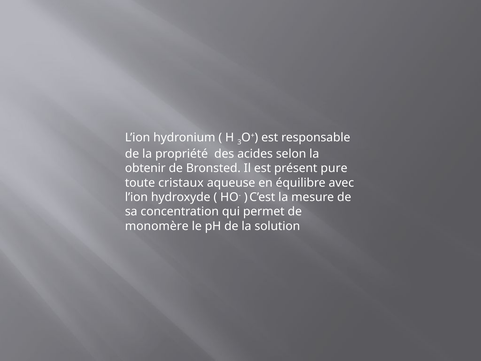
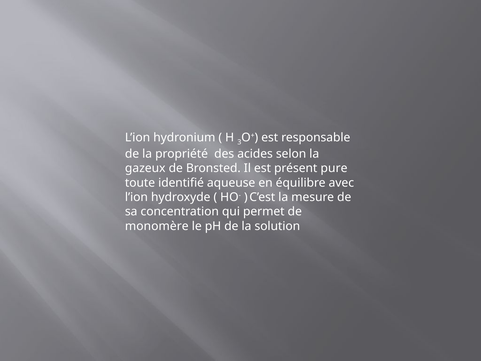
obtenir: obtenir -> gazeux
cristaux: cristaux -> identifié
